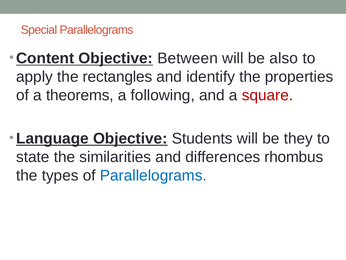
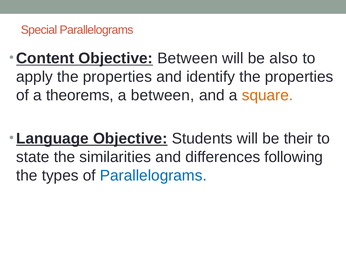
apply the rectangles: rectangles -> properties
a following: following -> between
square colour: red -> orange
they: they -> their
rhombus: rhombus -> following
